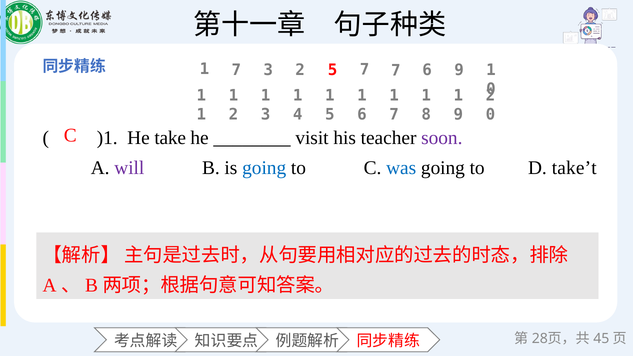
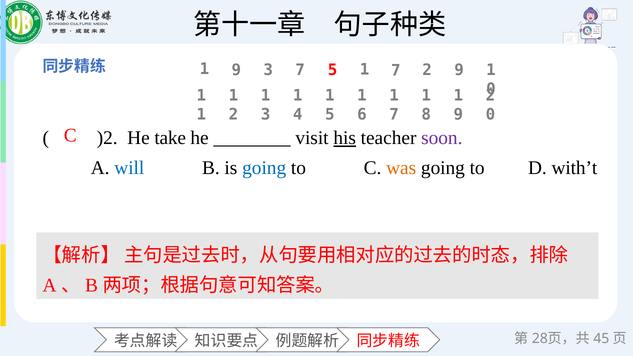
7 at (236, 70): 7 -> 9
3 2: 2 -> 7
7 at (365, 70): 7 -> 1
7 6: 6 -> 2
)1: )1 -> )2
his underline: none -> present
will colour: purple -> blue
was colour: blue -> orange
take’t: take’t -> with’t
